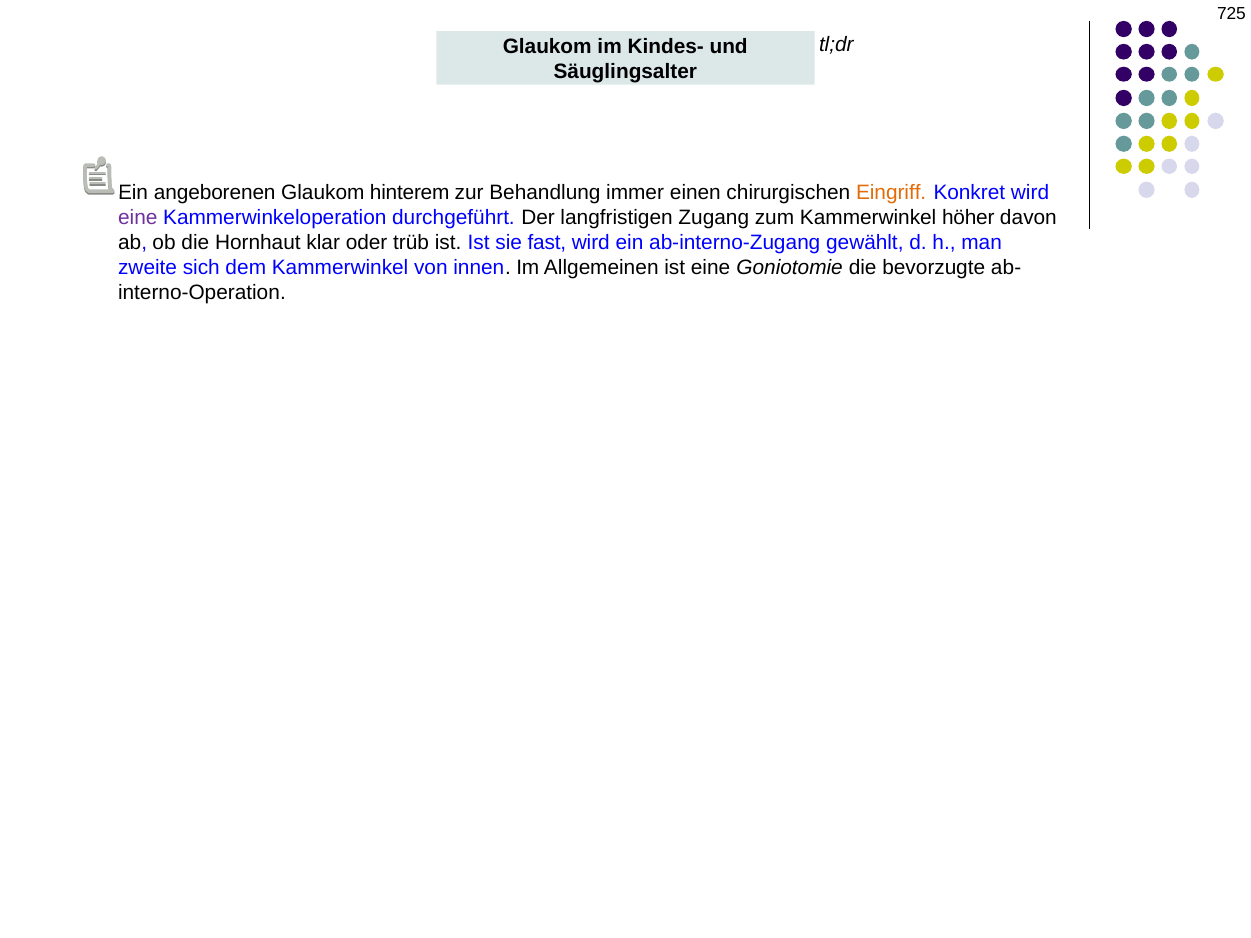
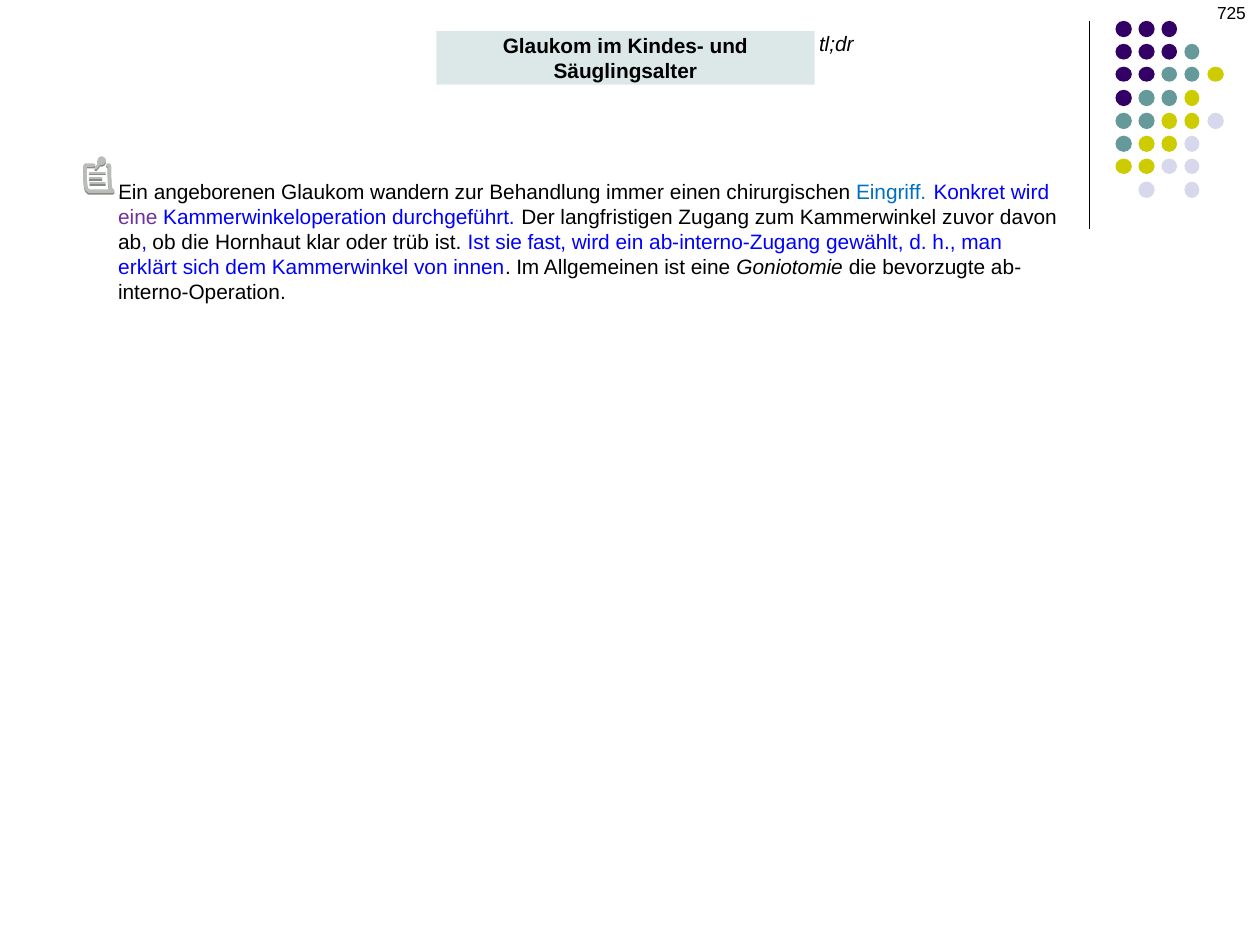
hinterem: hinterem -> wandern
Eingriff colour: orange -> blue
höher: höher -> zuvor
zweite: zweite -> erklärt
